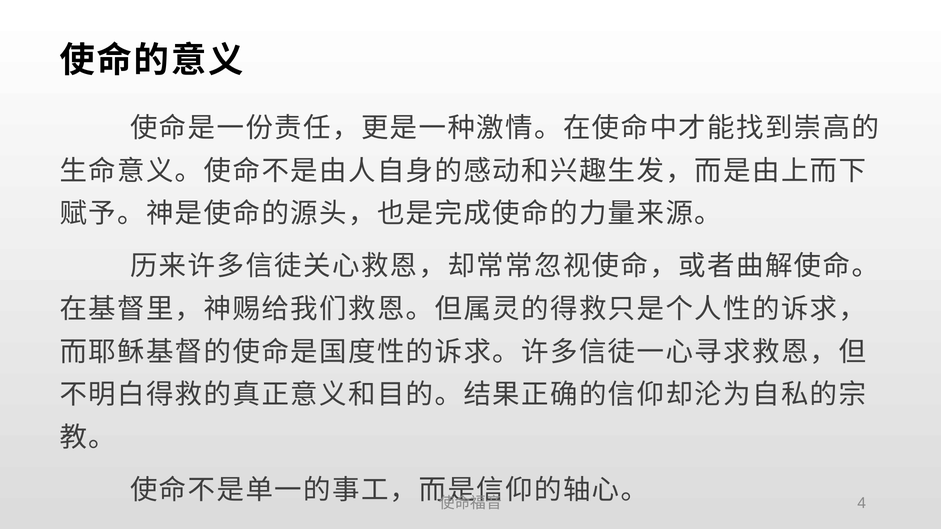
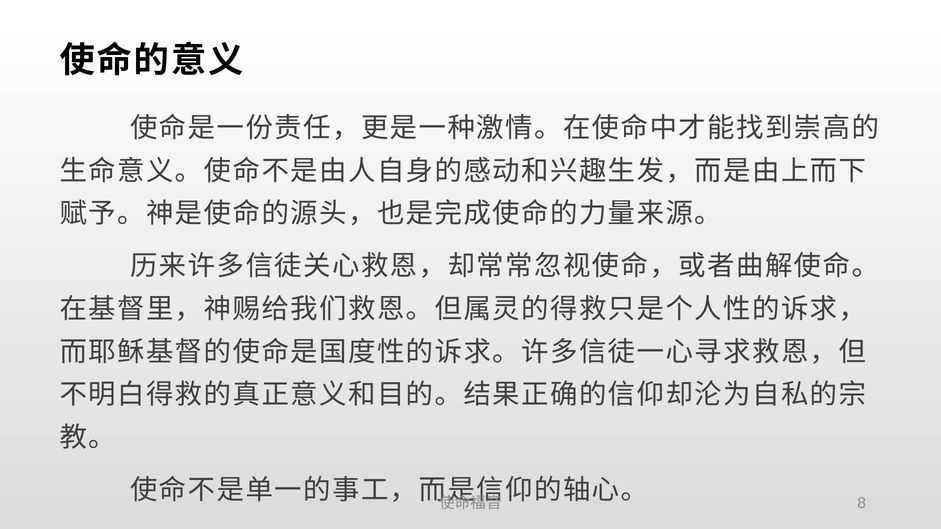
4: 4 -> 8
